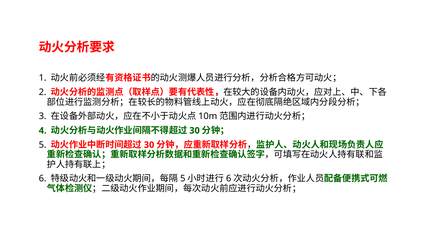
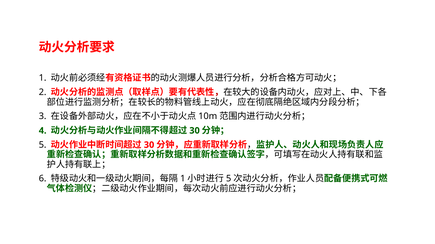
5 at (183, 179): 5 -> 1
6 at (229, 179): 6 -> 5
